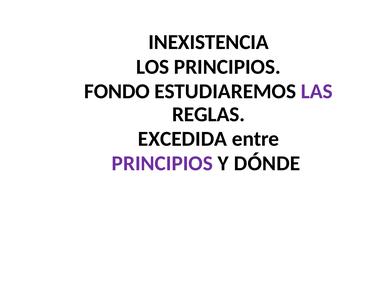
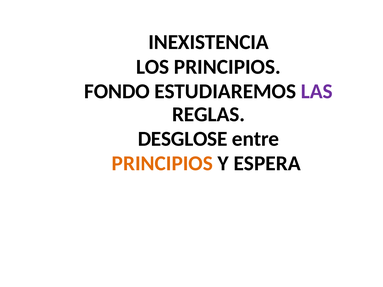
EXCEDIDA: EXCEDIDA -> DESGLOSE
PRINCIPIOS at (162, 164) colour: purple -> orange
DÓNDE: DÓNDE -> ESPERA
